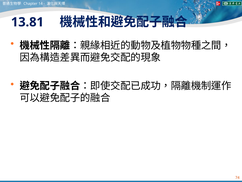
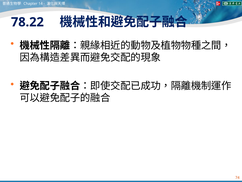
13.81: 13.81 -> 78.22
